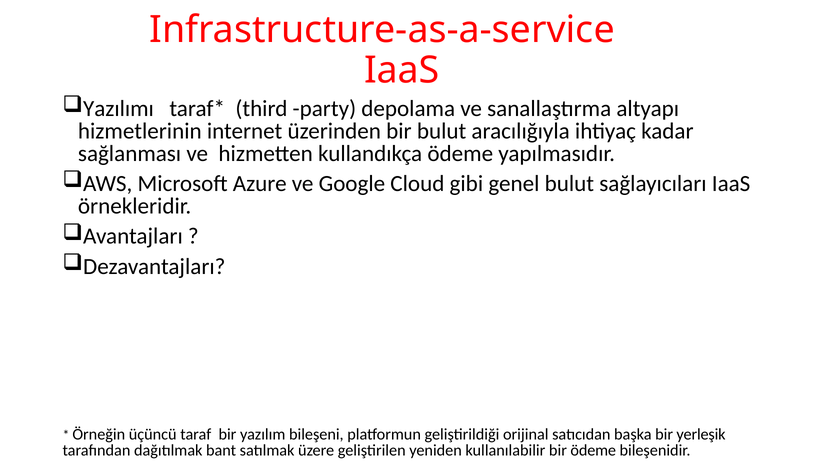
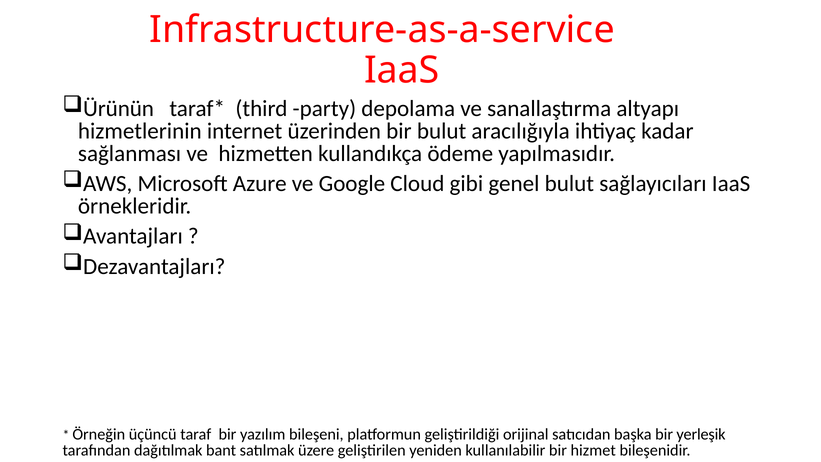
Yazılımı: Yazılımı -> Ürünün
bir ödeme: ödeme -> hizmet
